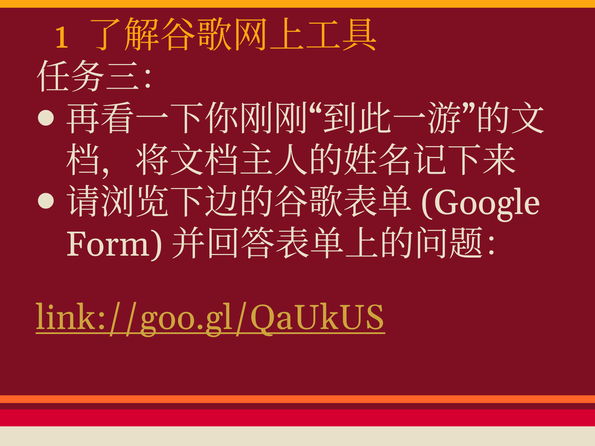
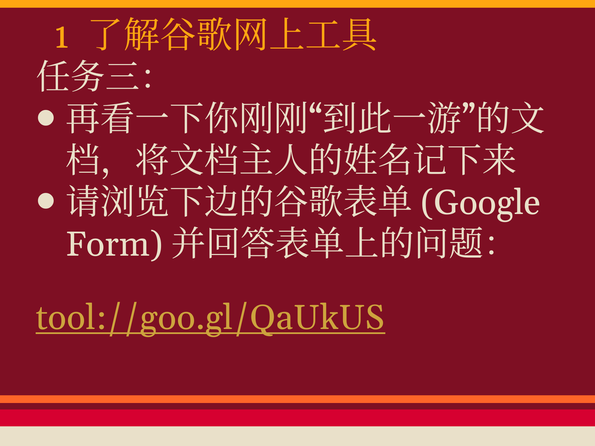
link://goo.gl/QaUkUS: link://goo.gl/QaUkUS -> tool://goo.gl/QaUkUS
